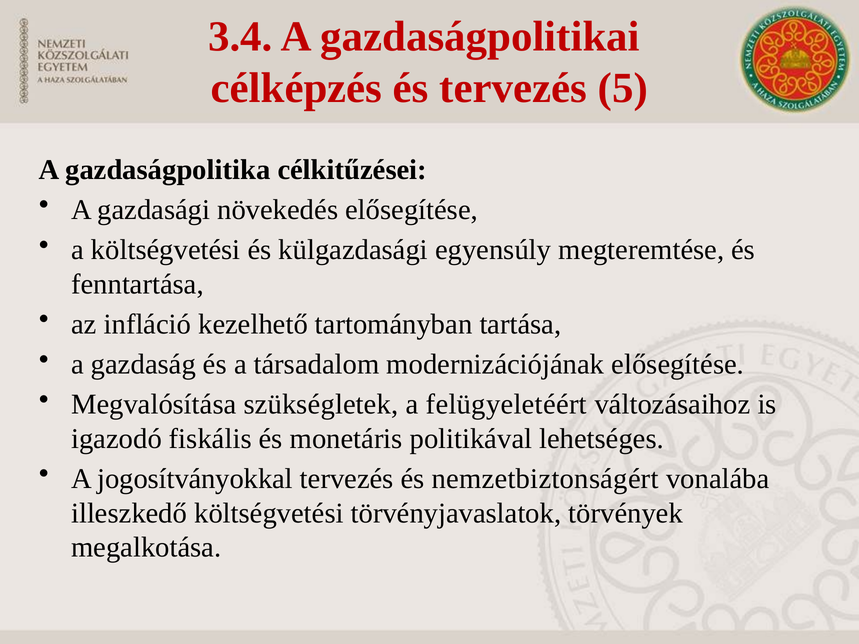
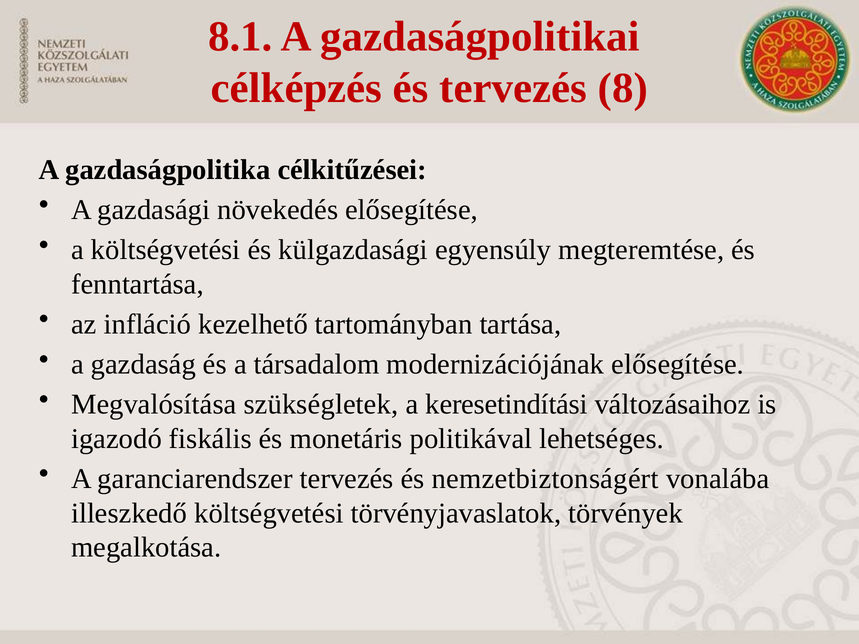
3.4: 3.4 -> 8.1
5: 5 -> 8
felügyeletéért: felügyeletéért -> keresetindítási
jogosítványokkal: jogosítványokkal -> garanciarendszer
